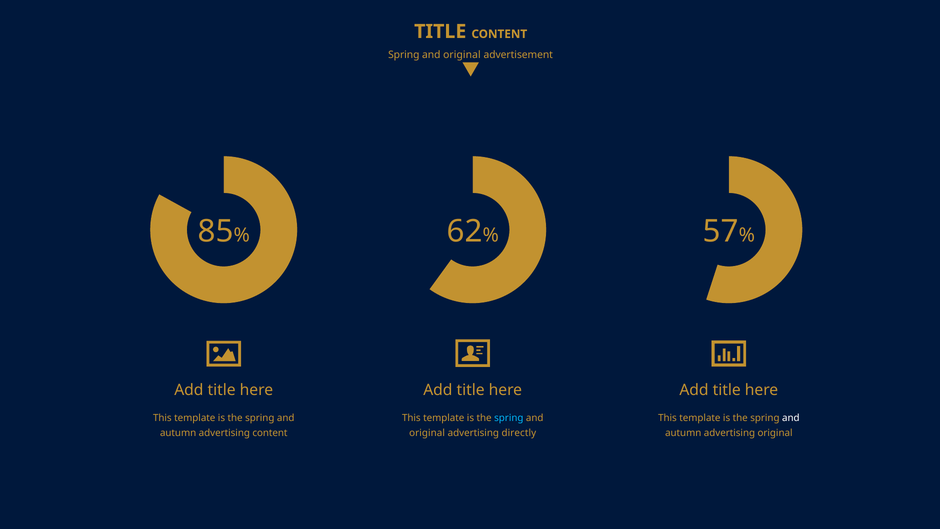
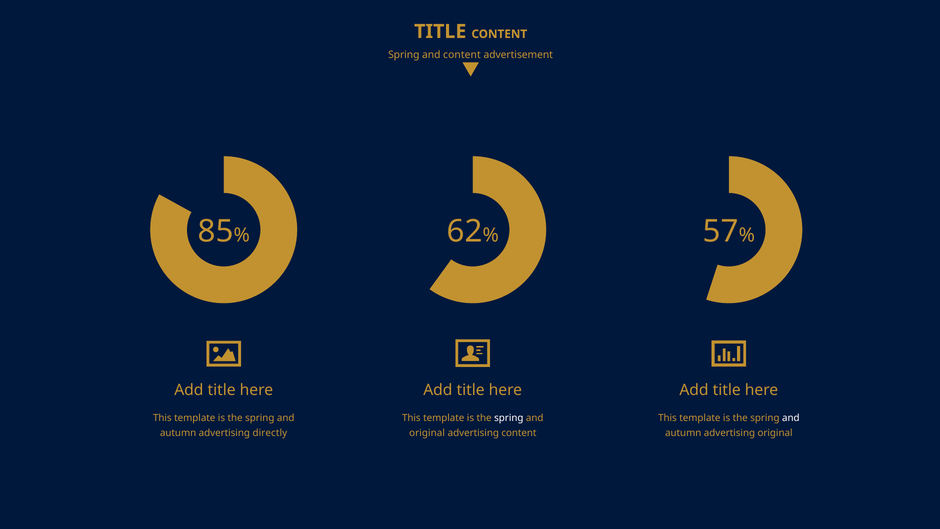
original at (462, 55): original -> content
spring at (509, 418) colour: light blue -> white
advertising content: content -> directly
advertising directly: directly -> content
